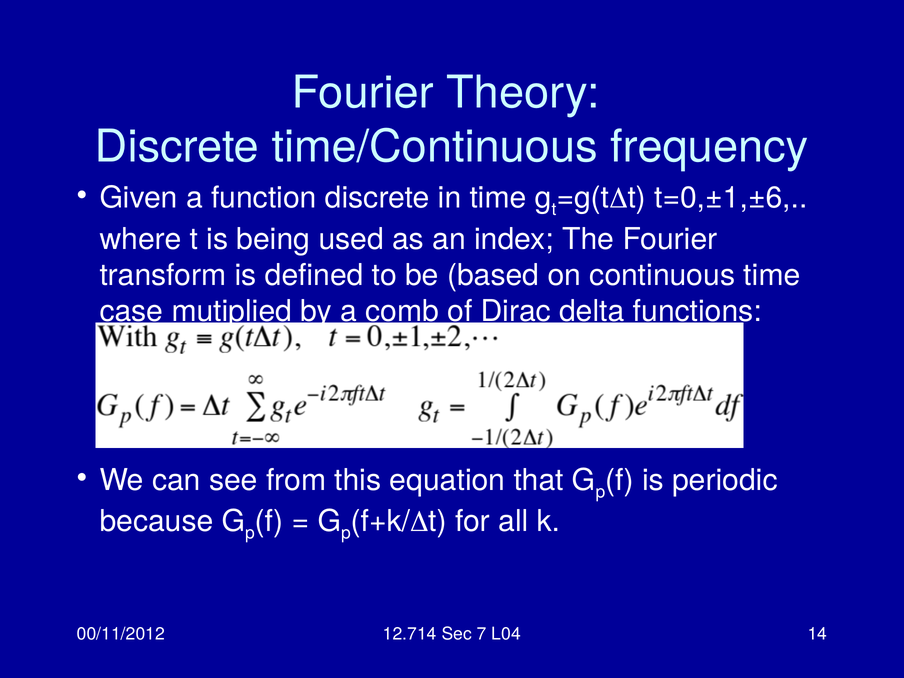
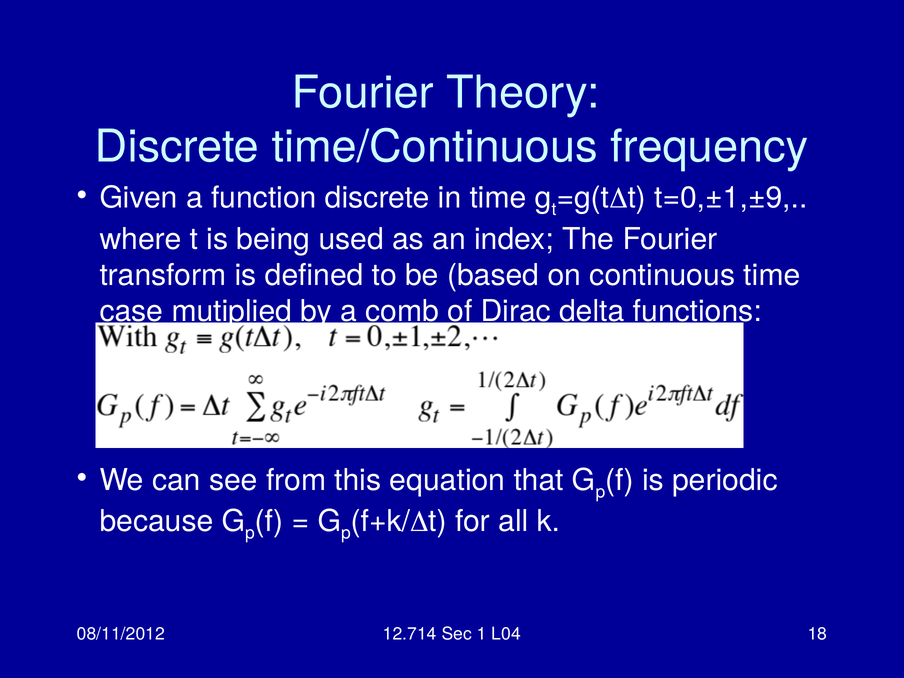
t=0,±1,±6: t=0,±1,±6 -> t=0,±1,±9
00/11/2012: 00/11/2012 -> 08/11/2012
7: 7 -> 1
14: 14 -> 18
